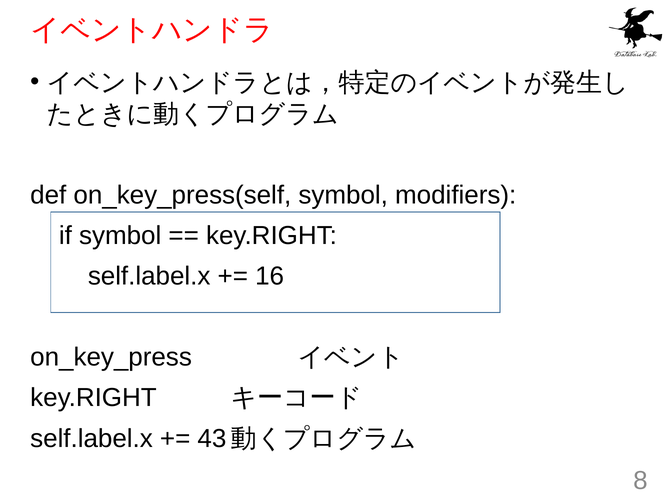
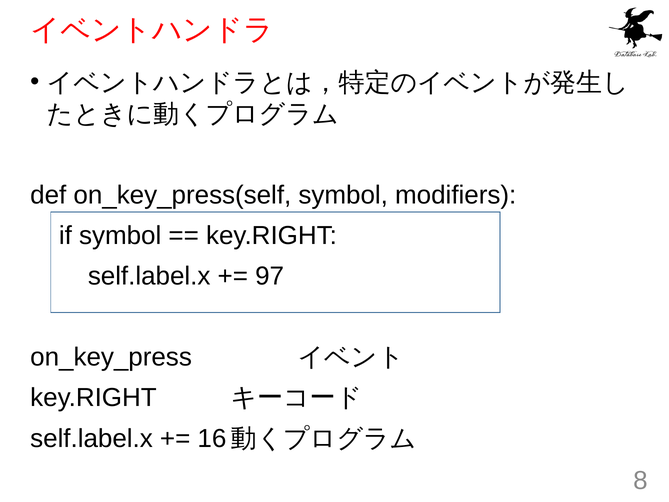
16: 16 -> 97
43: 43 -> 16
